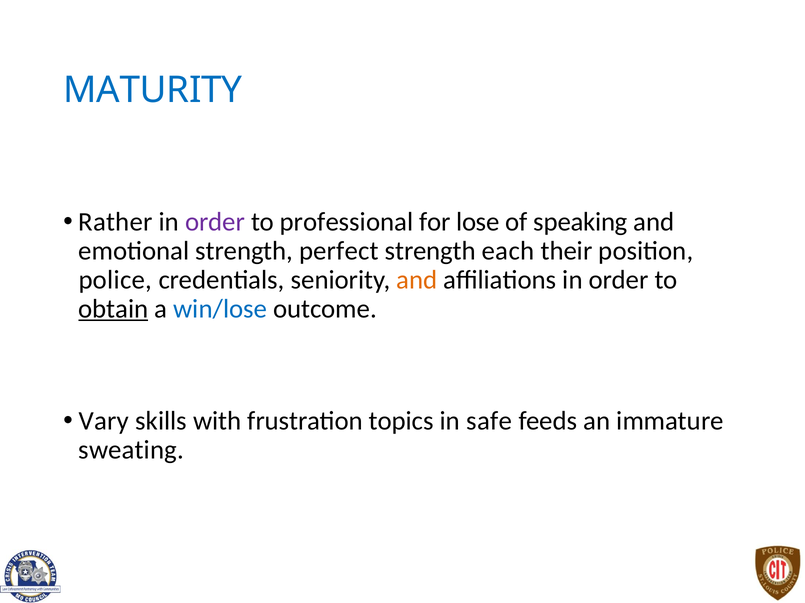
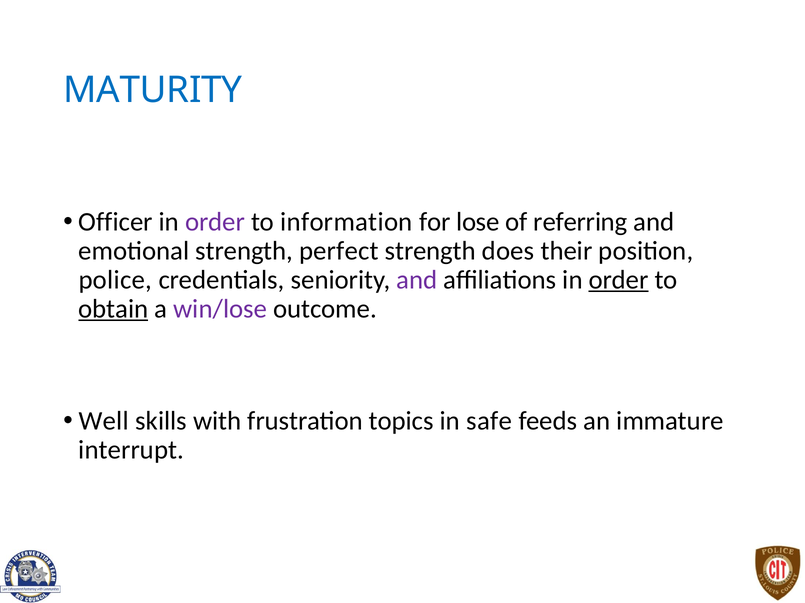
Rather: Rather -> Officer
professional: professional -> information
speaking: speaking -> referring
each: each -> does
and at (417, 280) colour: orange -> purple
order at (619, 280) underline: none -> present
win/lose colour: blue -> purple
Vary: Vary -> Well
sweating: sweating -> interrupt
